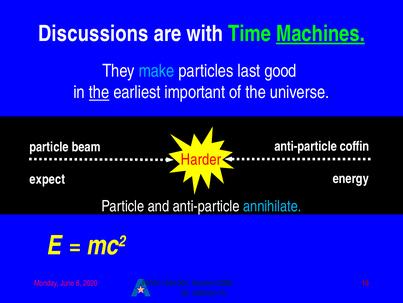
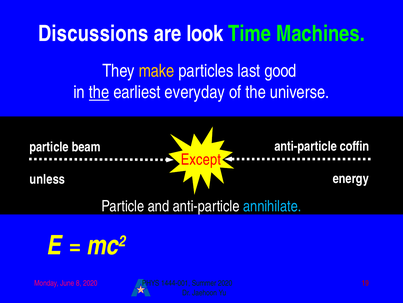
with: with -> look
Machines underline: present -> none
make colour: light blue -> yellow
important: important -> everyday
Harder: Harder -> Except
expect: expect -> unless
